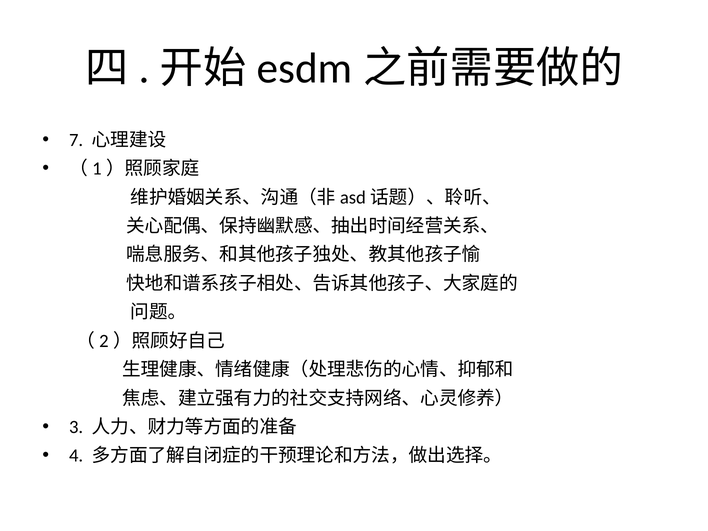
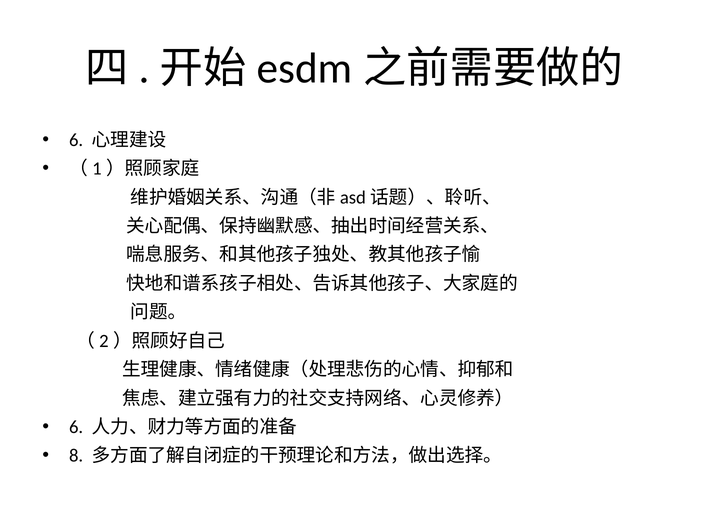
7 at (76, 140): 7 -> 6
3 at (76, 427): 3 -> 6
4: 4 -> 8
